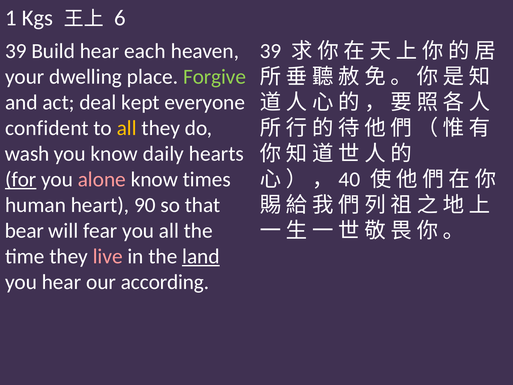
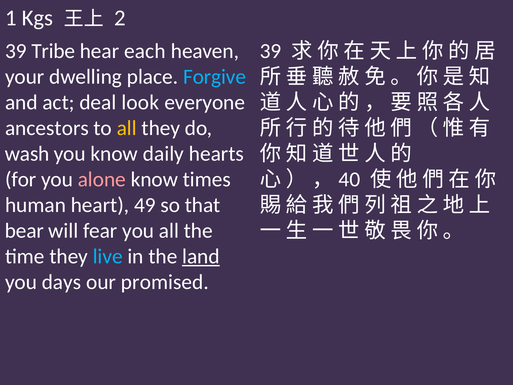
6: 6 -> 2
Build: Build -> Tribe
Forgive colour: light green -> light blue
kept: kept -> look
confident: confident -> ancestors
for underline: present -> none
90: 90 -> 49
live colour: pink -> light blue
you hear: hear -> days
according: according -> promised
